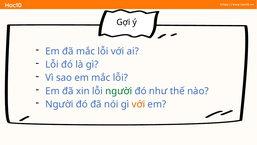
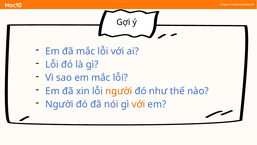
người at (119, 91) colour: green -> orange
